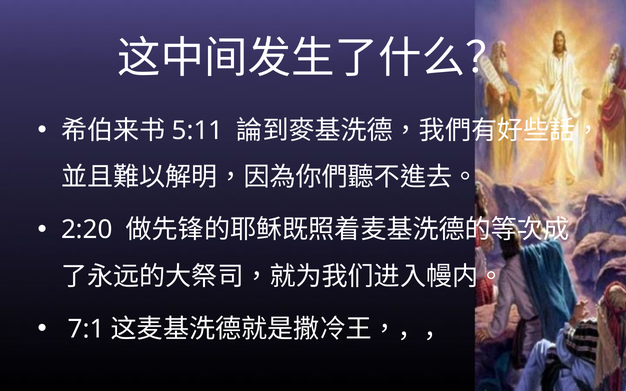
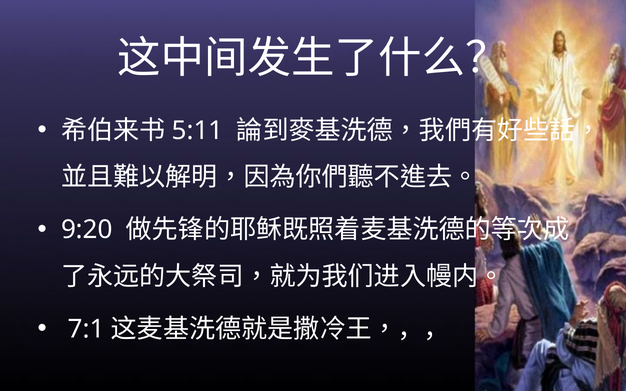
2:20: 2:20 -> 9:20
